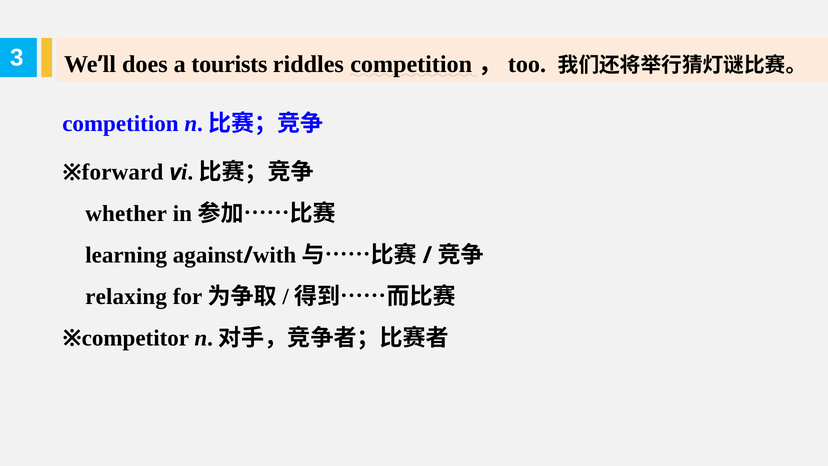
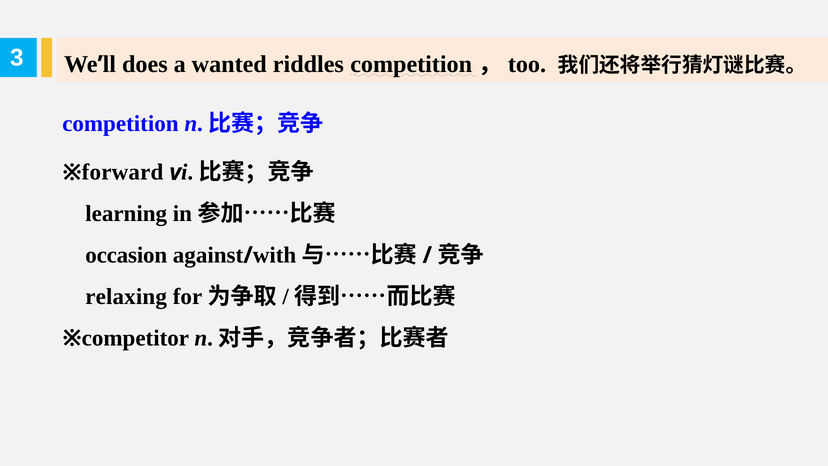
tourists: tourists -> wanted
whether: whether -> learning
learning: learning -> occasion
